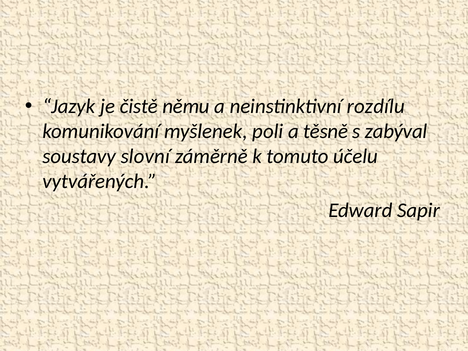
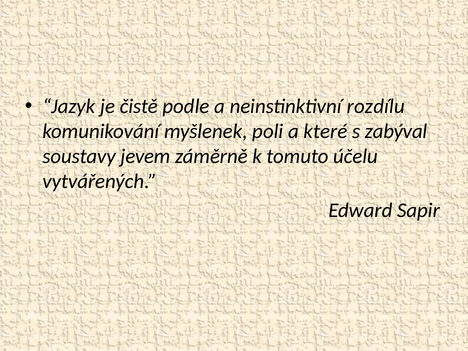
němu: němu -> podle
těsně: těsně -> které
slovní: slovní -> jevem
